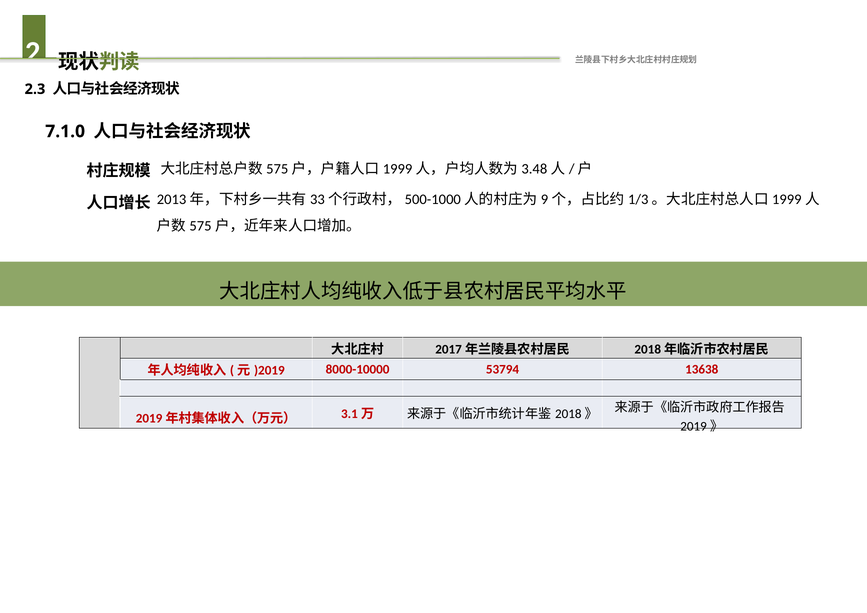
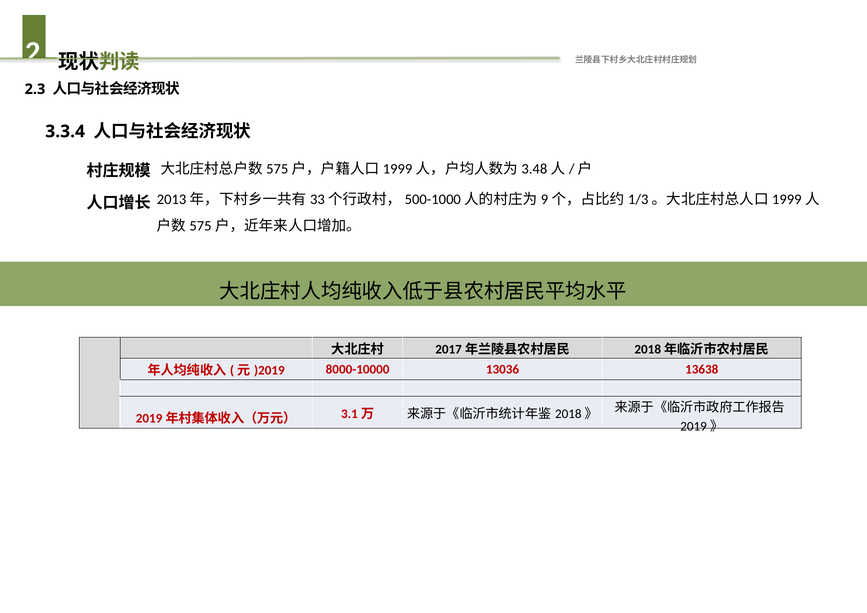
7.1.0: 7.1.0 -> 3.3.4
53794: 53794 -> 13036
